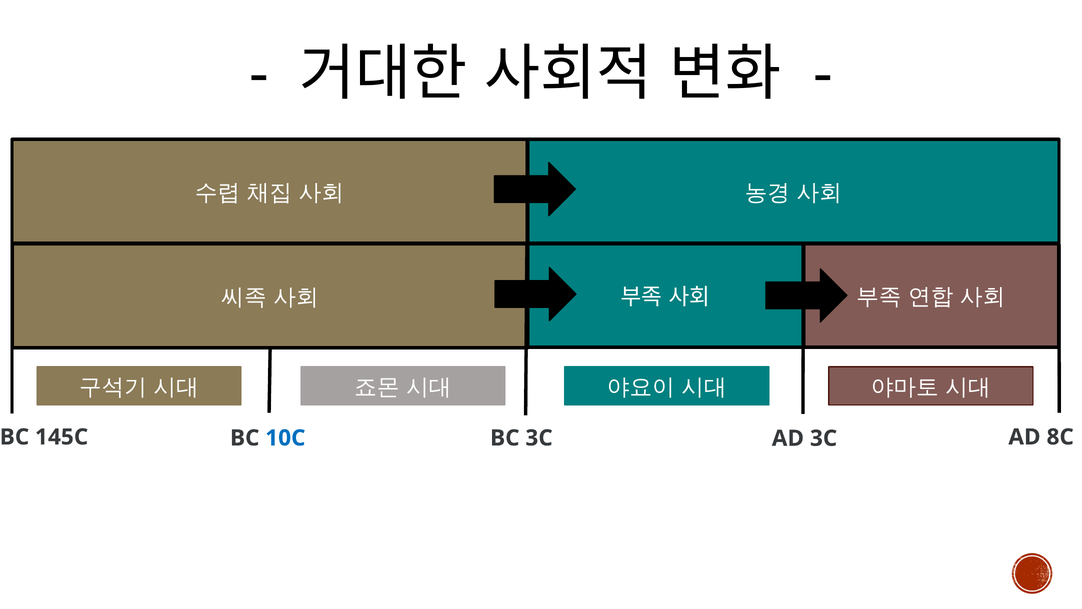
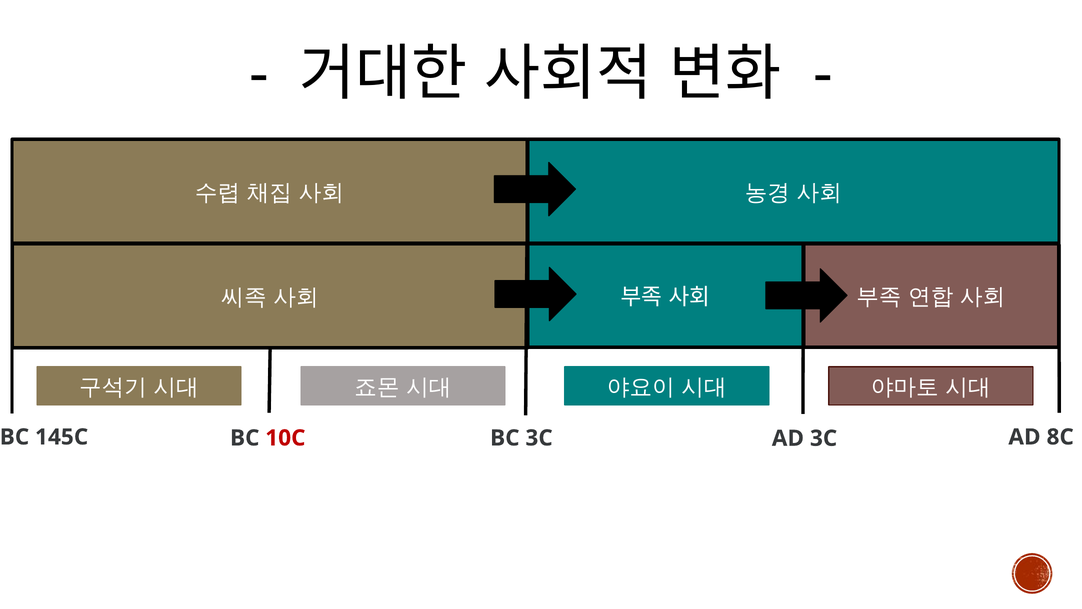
10C colour: blue -> red
